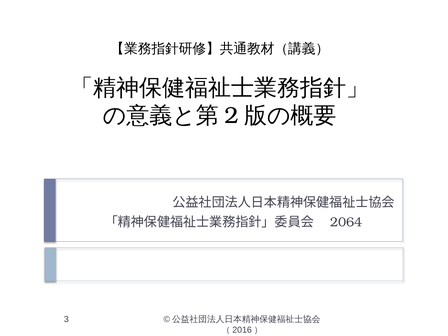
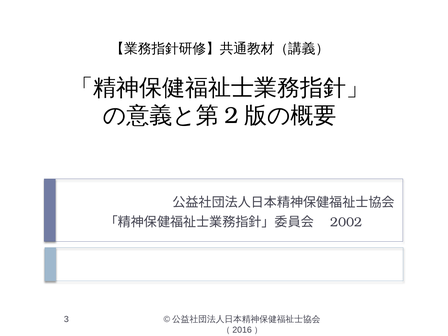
2064: 2064 -> 2002
